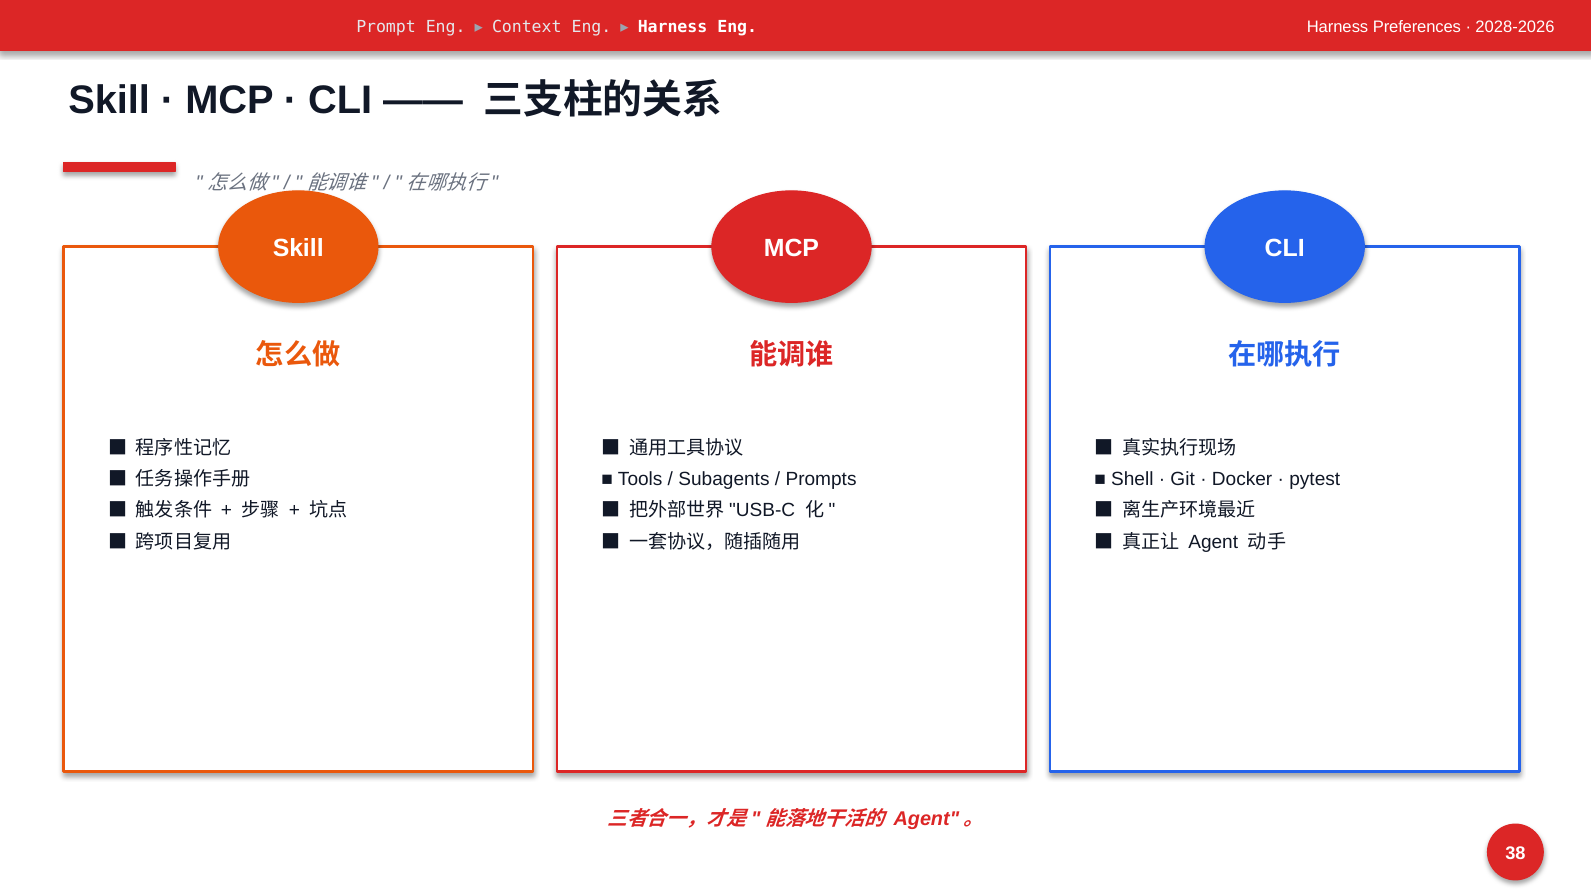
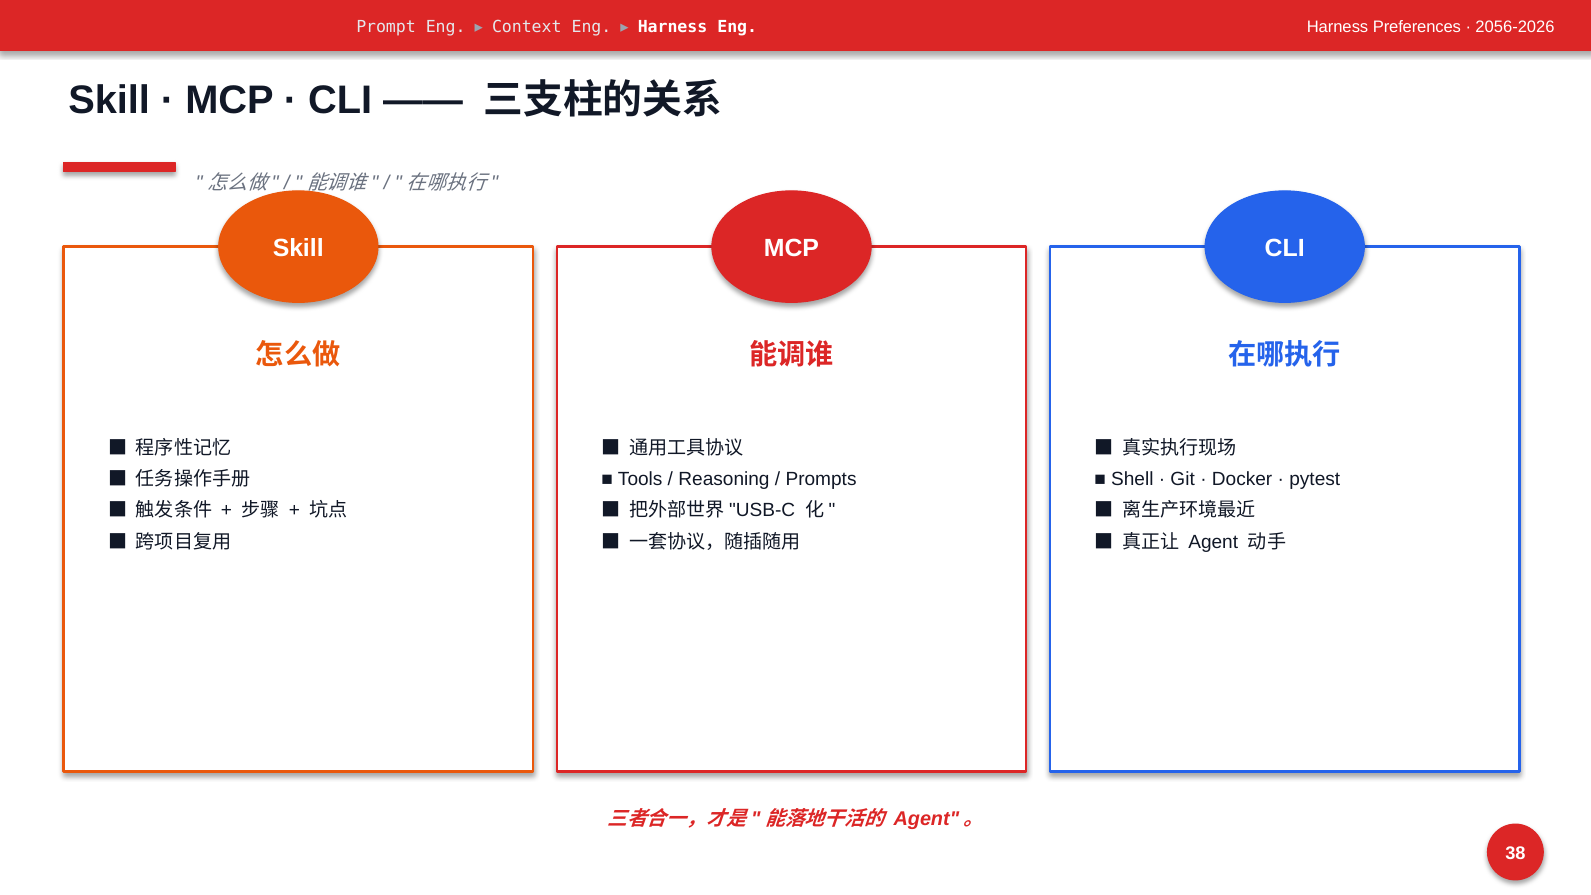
2028-2026: 2028-2026 -> 2056-2026
Subagents: Subagents -> Reasoning
